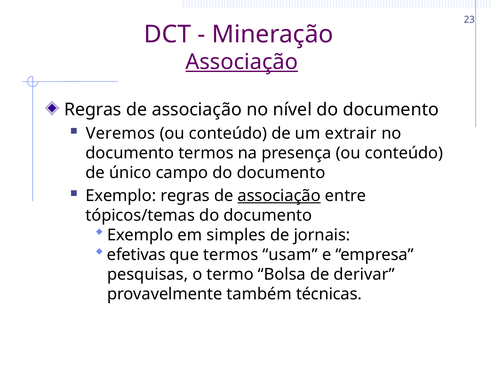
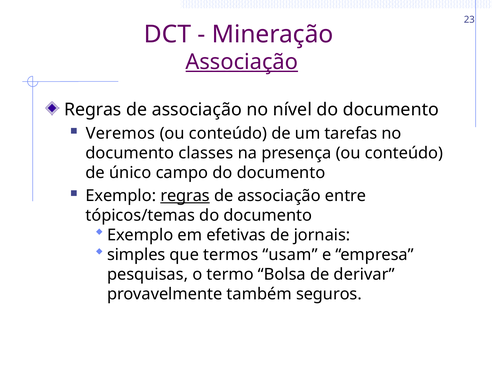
extrair: extrair -> tarefas
documento termos: termos -> classes
regras at (185, 196) underline: none -> present
associação at (279, 196) underline: present -> none
simples: simples -> efetivas
efetivas: efetivas -> simples
técnicas: técnicas -> seguros
